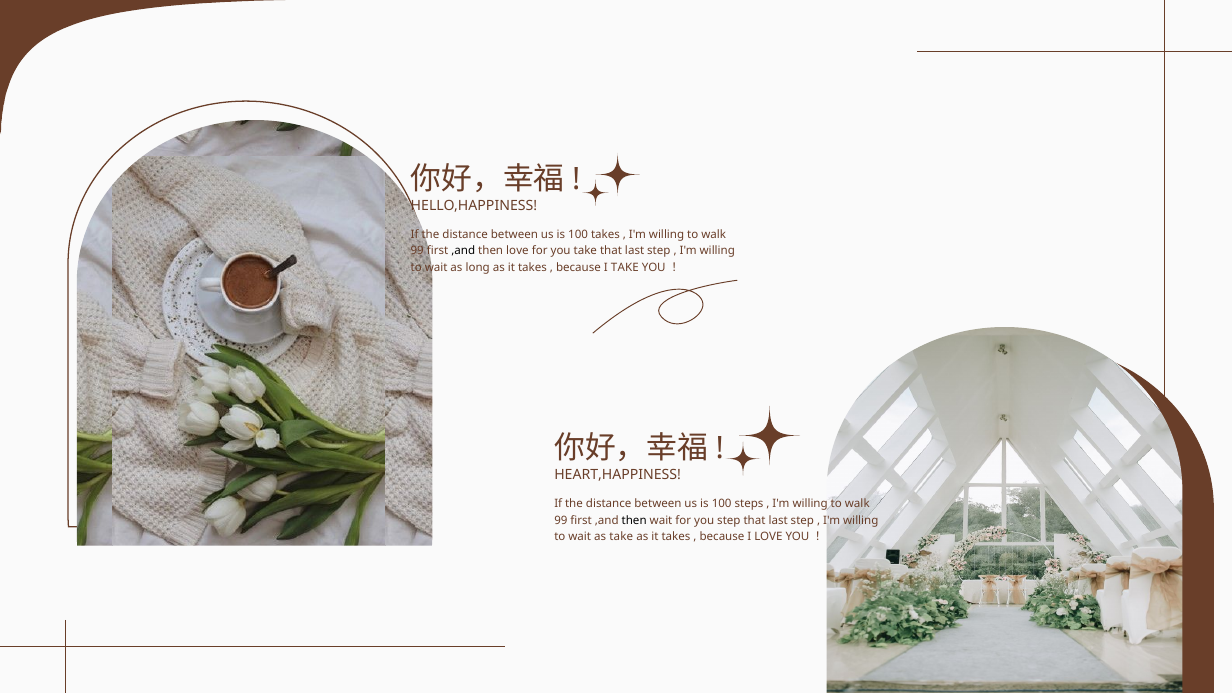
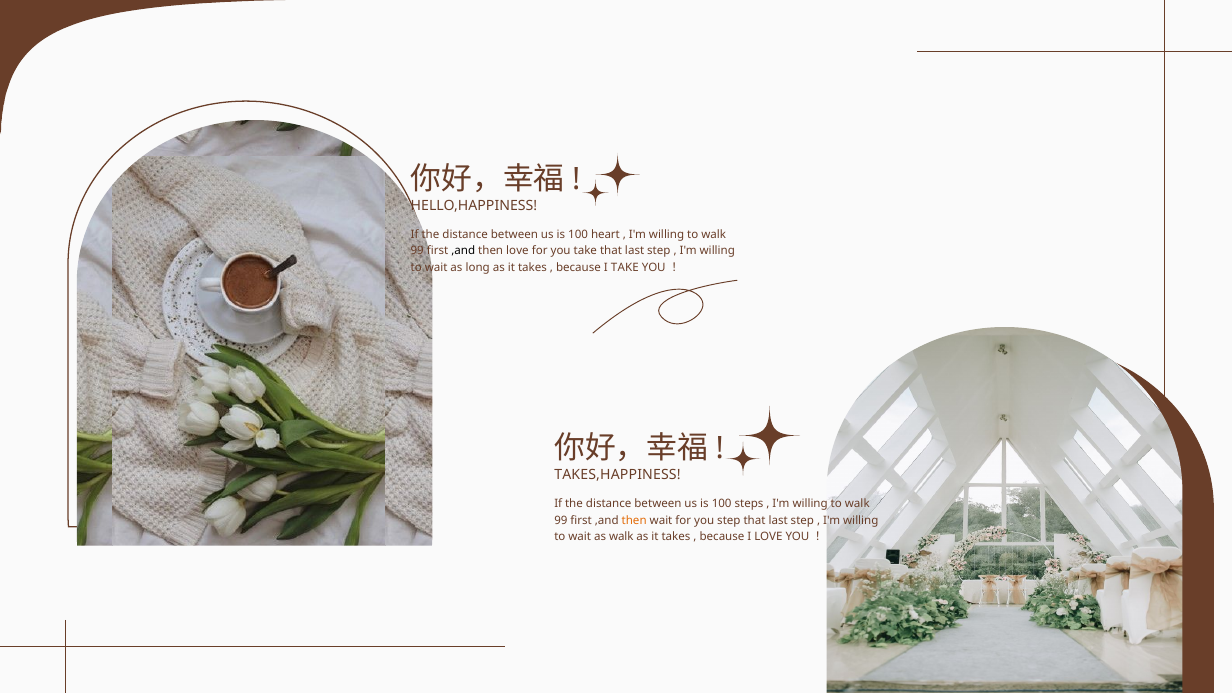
100 takes: takes -> heart
HEART,HAPPINESS: HEART,HAPPINESS -> TAKES,HAPPINESS
then at (634, 520) colour: black -> orange
as take: take -> walk
